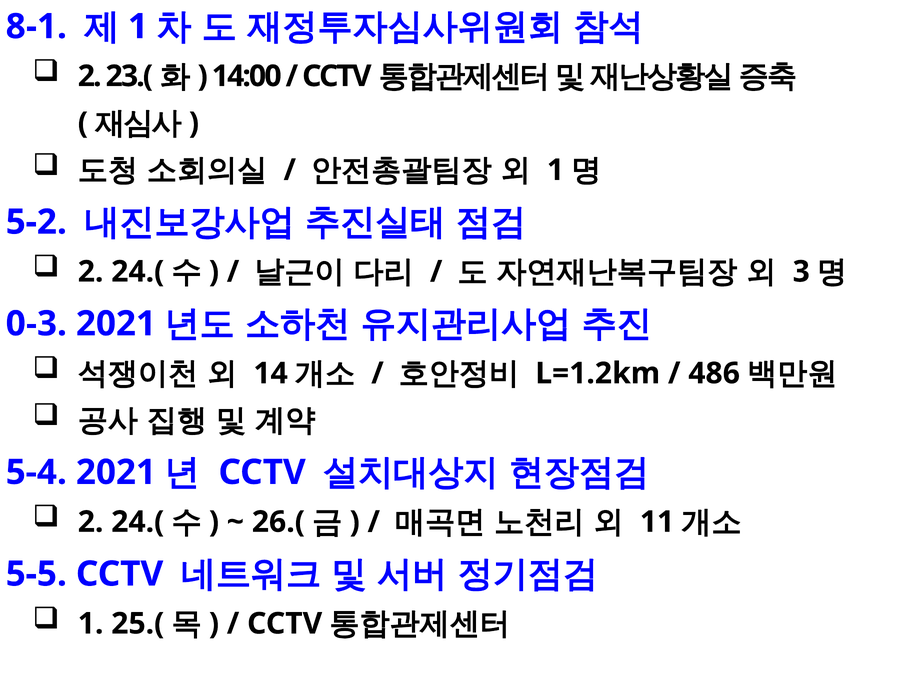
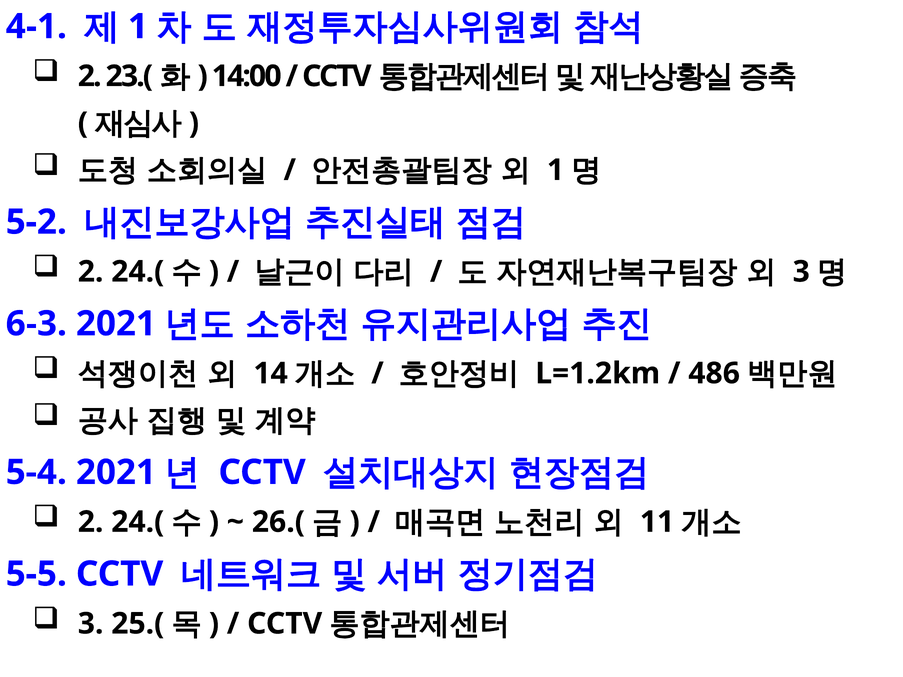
8-1: 8-1 -> 4-1
0-3: 0-3 -> 6-3
1 at (91, 624): 1 -> 3
